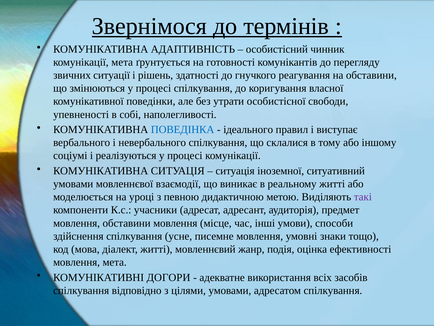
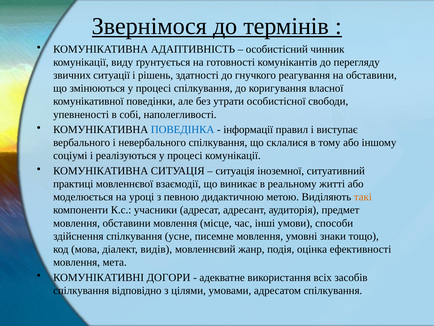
комунікації мета: мета -> виду
ідеального: ідеального -> інформації
умовами at (73, 184): умовами -> практиці
такі colour: purple -> orange
діалект житті: житті -> видів
